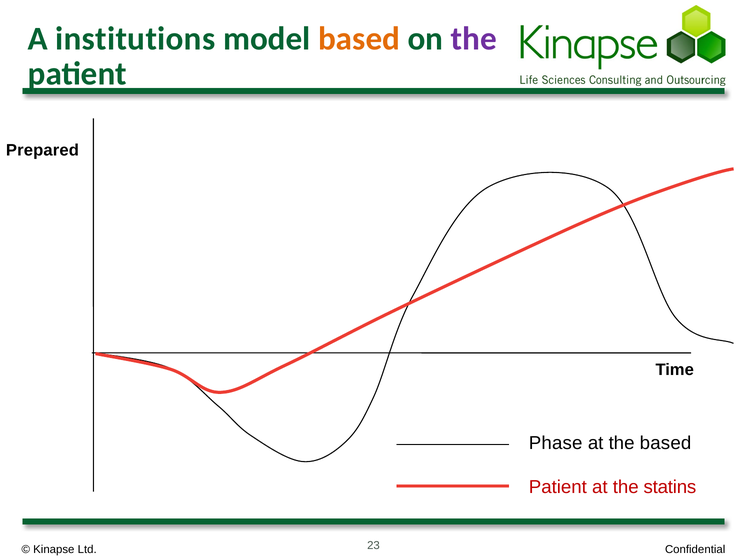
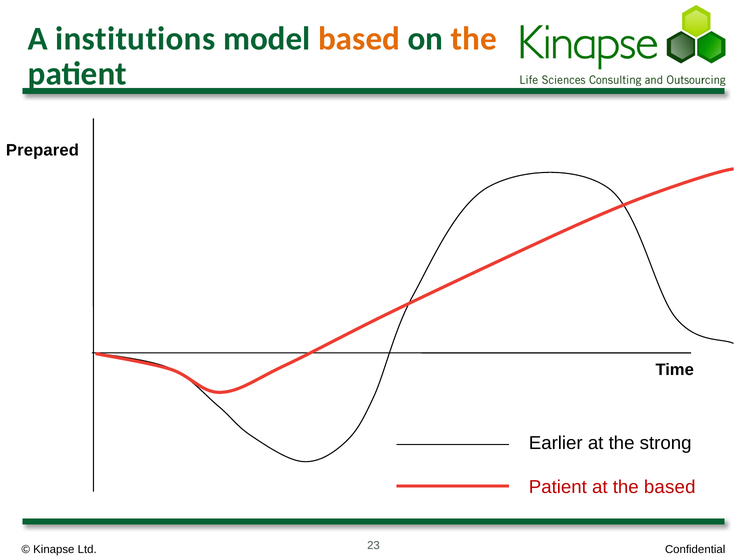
the at (474, 39) colour: purple -> orange
Phase: Phase -> Earlier
the based: based -> strong
the statins: statins -> based
